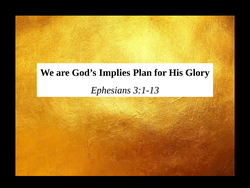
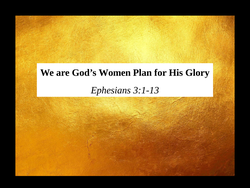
Implies: Implies -> Women
